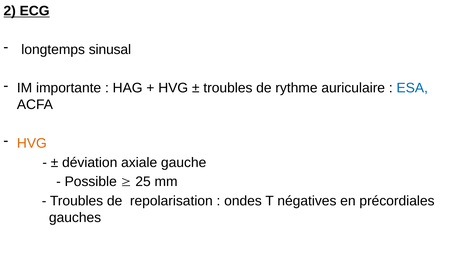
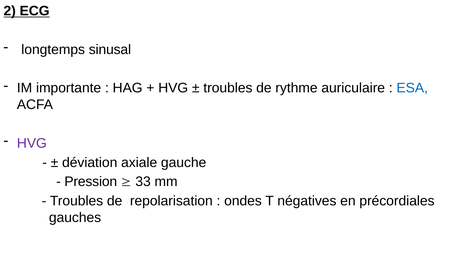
HVG at (32, 144) colour: orange -> purple
Possible: Possible -> Pression
25: 25 -> 33
